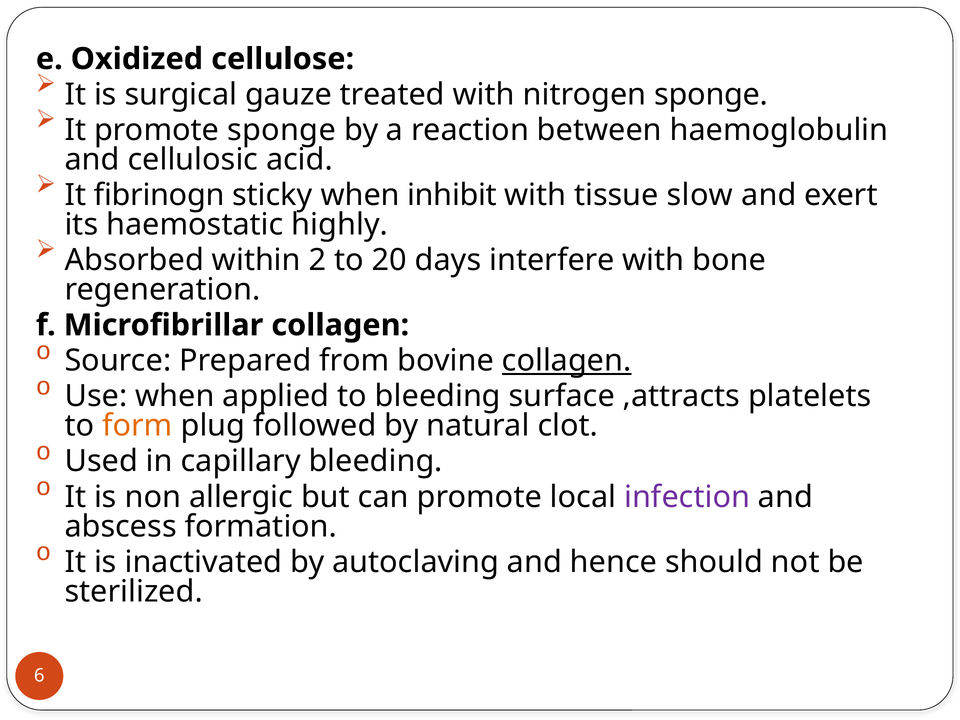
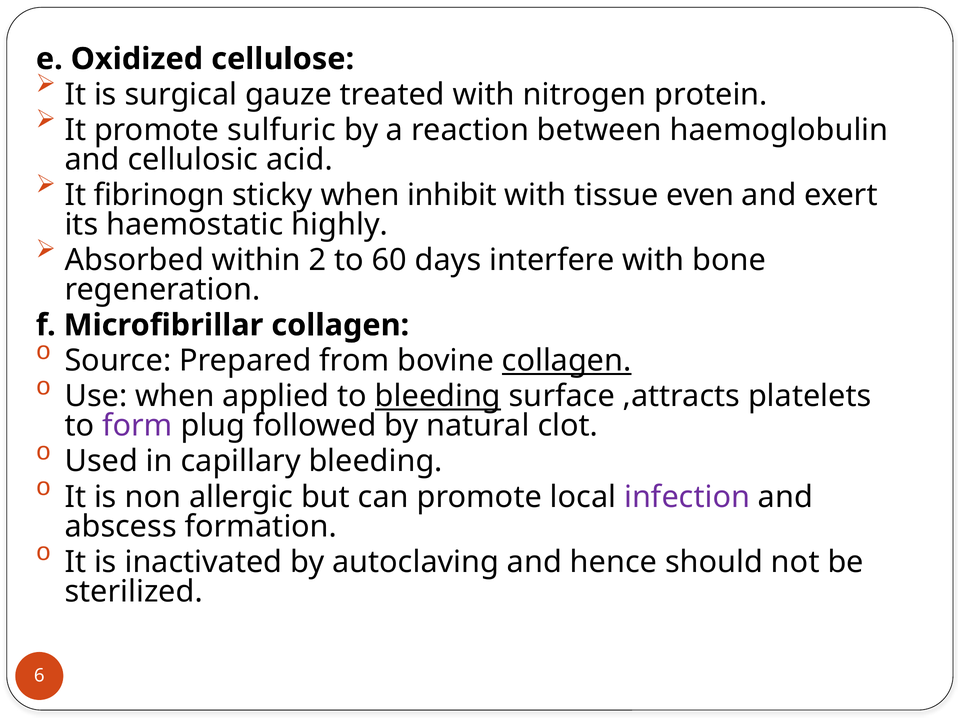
nitrogen sponge: sponge -> protein
promote sponge: sponge -> sulfuric
slow: slow -> even
20: 20 -> 60
bleeding at (438, 396) underline: none -> present
form colour: orange -> purple
